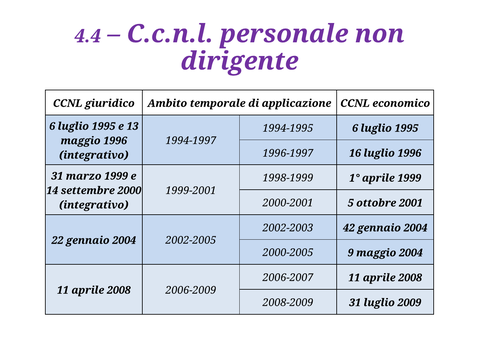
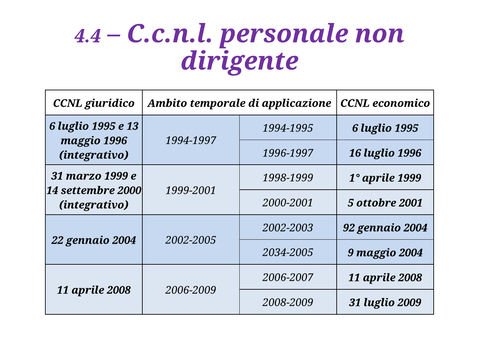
42: 42 -> 92
2000-2005: 2000-2005 -> 2034-2005
